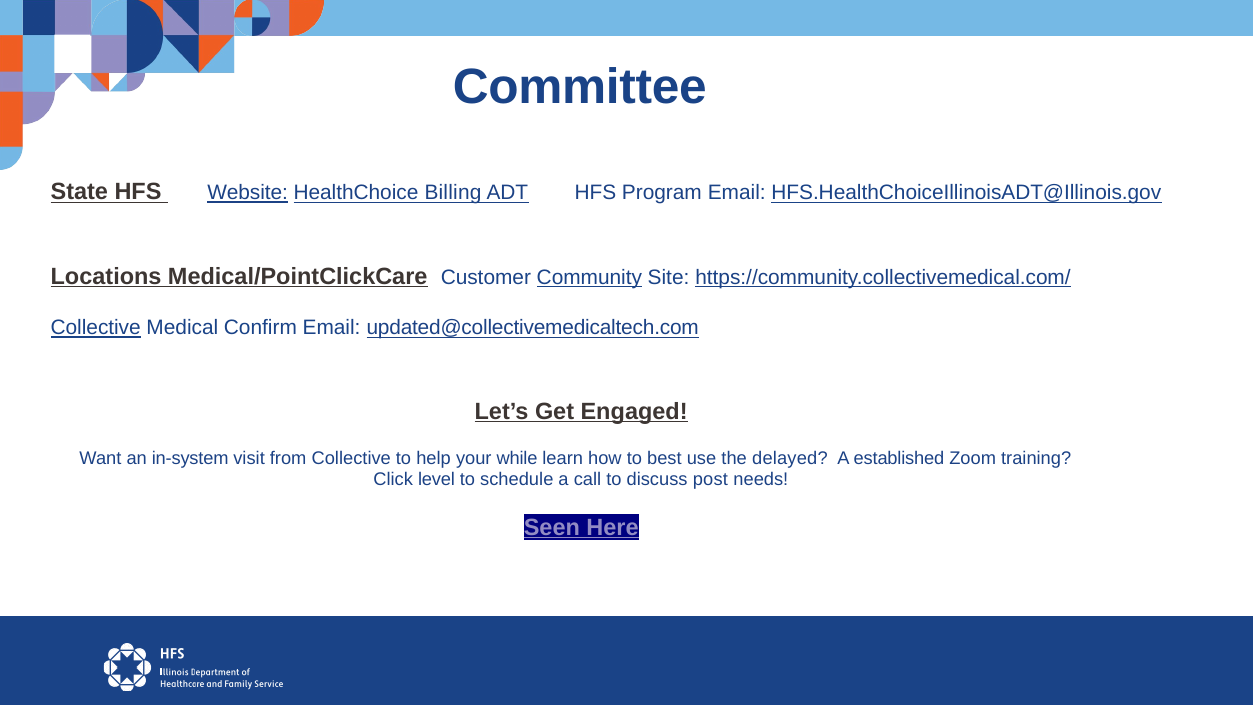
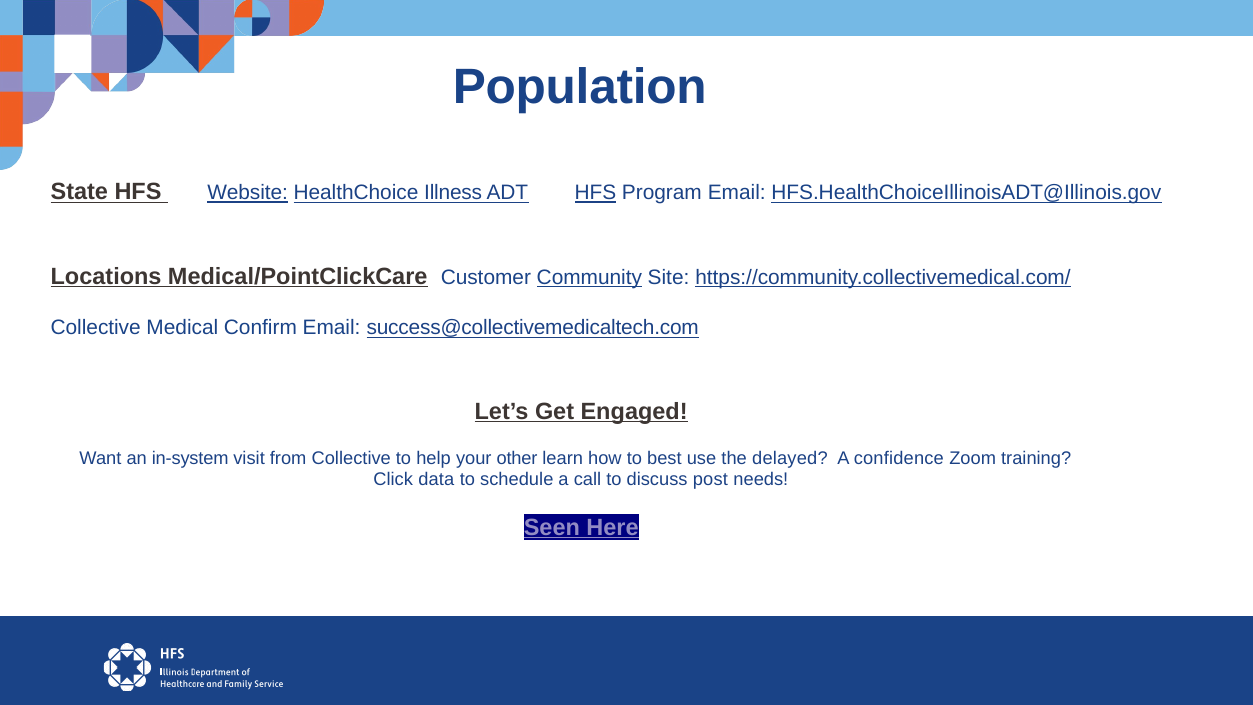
Committee: Committee -> Population
Billing: Billing -> Illness
HFS at (595, 193) underline: none -> present
Collective at (96, 328) underline: present -> none
updated@collectivemedicaltech.com: updated@collectivemedicaltech.com -> success@collectivemedicaltech.com
while: while -> other
established: established -> confidence
level: level -> data
